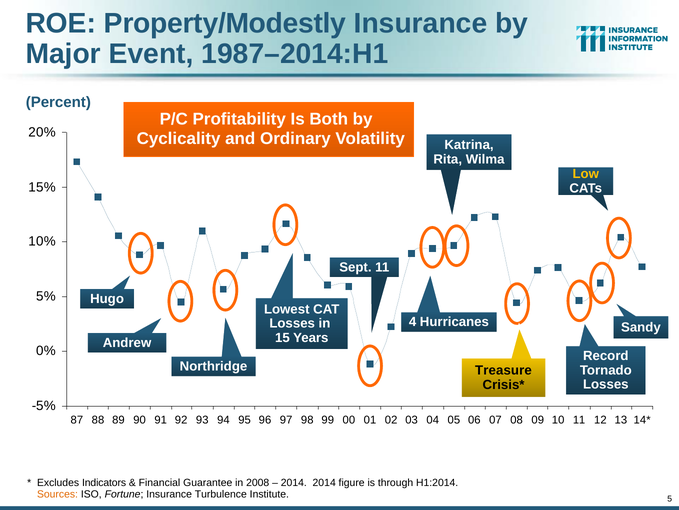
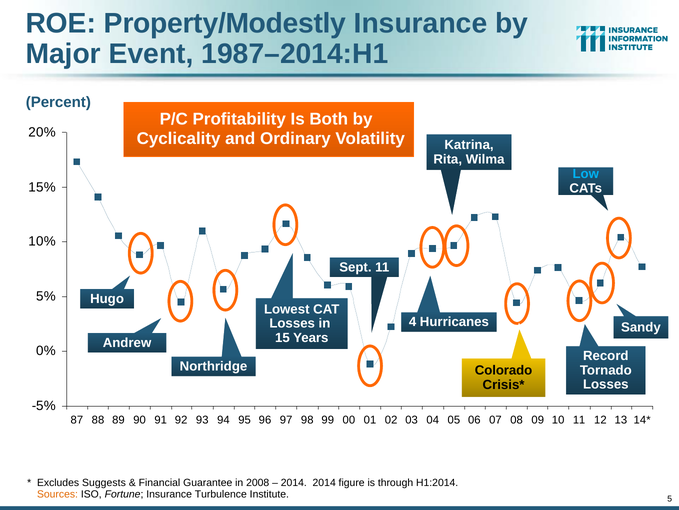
Low colour: yellow -> light blue
Treasure: Treasure -> Colorado
Indicators: Indicators -> Suggests
